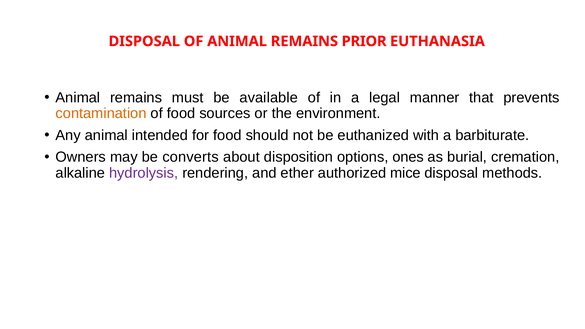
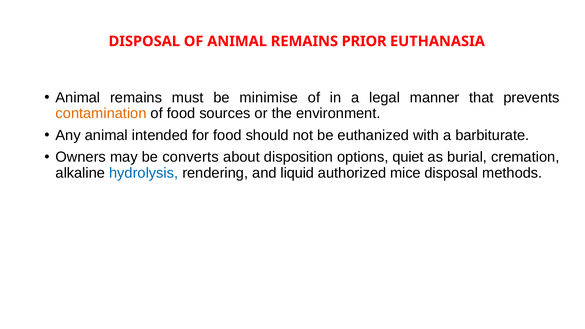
available: available -> minimise
ones: ones -> quiet
hydrolysis colour: purple -> blue
ether: ether -> liquid
